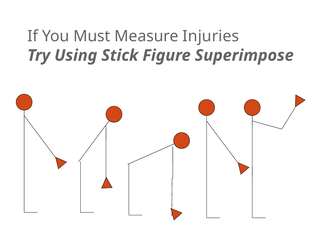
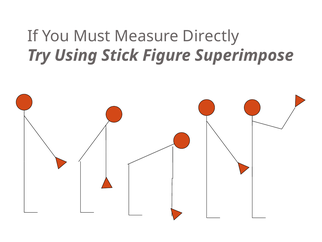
Injuries: Injuries -> Directly
